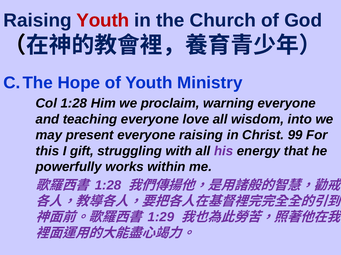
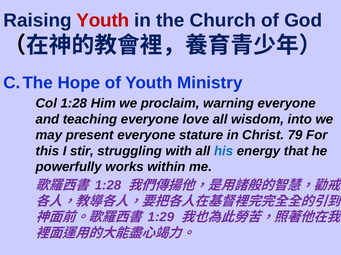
everyone raising: raising -> stature
99: 99 -> 79
gift: gift -> stir
his colour: purple -> blue
